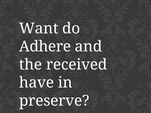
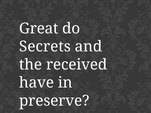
Want: Want -> Great
Adhere: Adhere -> Secrets
